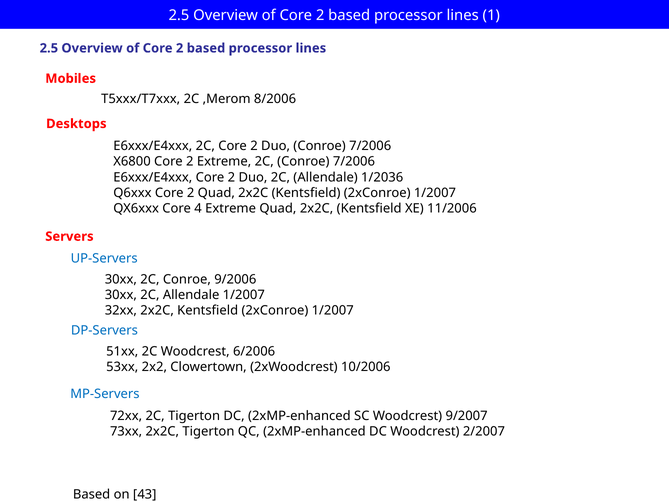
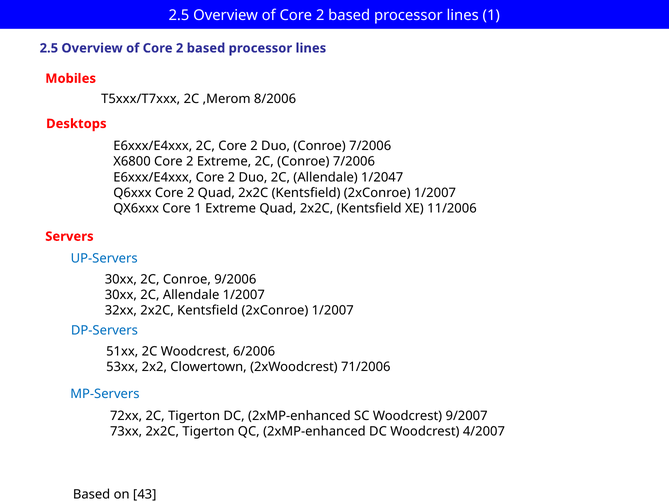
1/2036: 1/2036 -> 1/2047
Core 4: 4 -> 1
10/2006: 10/2006 -> 71/2006
2/2007: 2/2007 -> 4/2007
